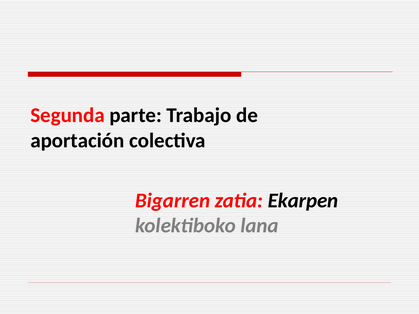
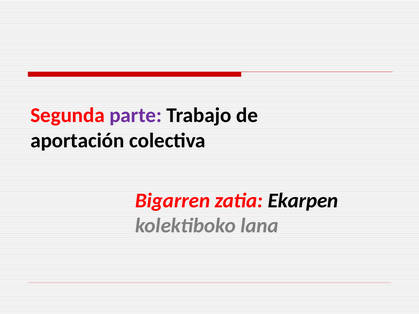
parte colour: black -> purple
